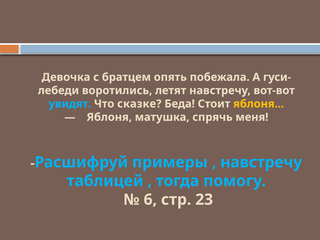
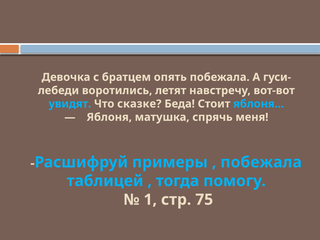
яблоня at (259, 104) colour: yellow -> light blue
навстречу at (261, 162): навстречу -> побежала
6: 6 -> 1
23: 23 -> 75
